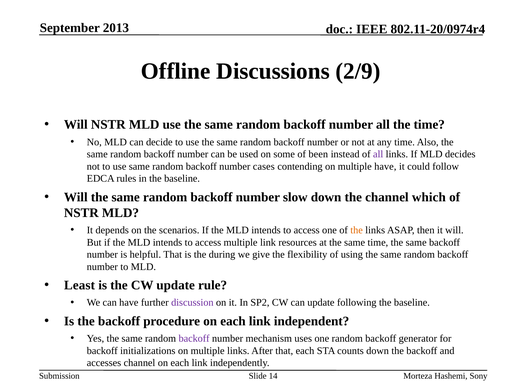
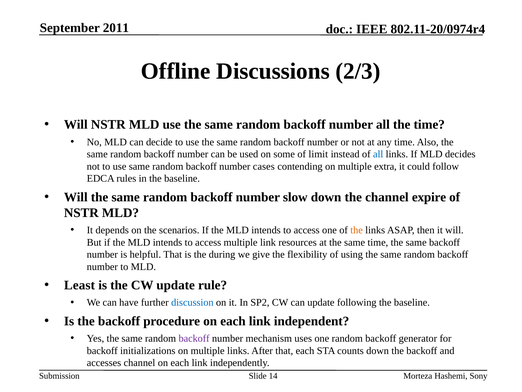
2013: 2013 -> 2011
2/9: 2/9 -> 2/3
been: been -> limit
all at (378, 154) colour: purple -> blue
multiple have: have -> extra
which: which -> expire
discussion colour: purple -> blue
